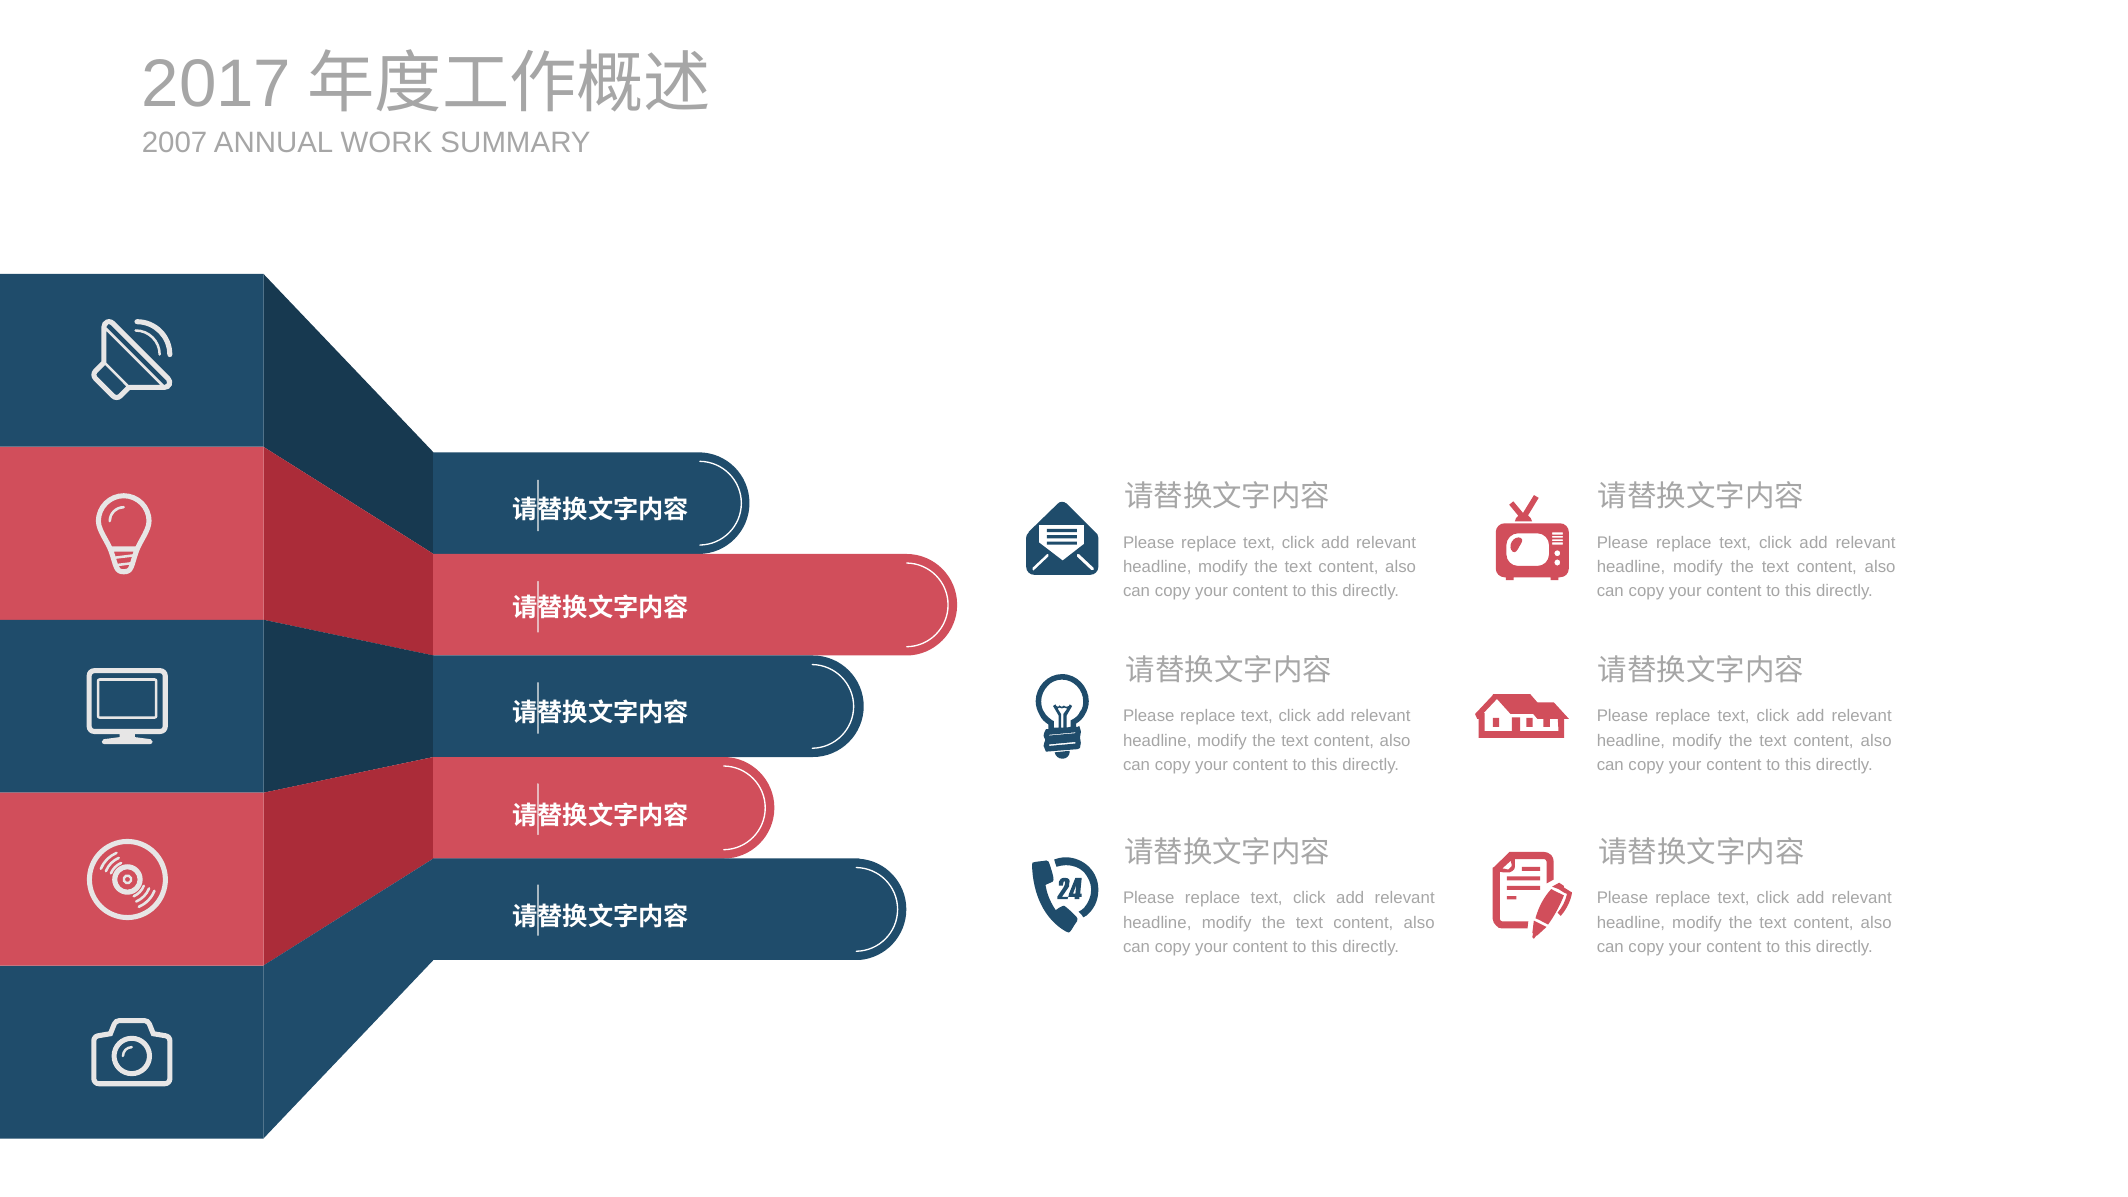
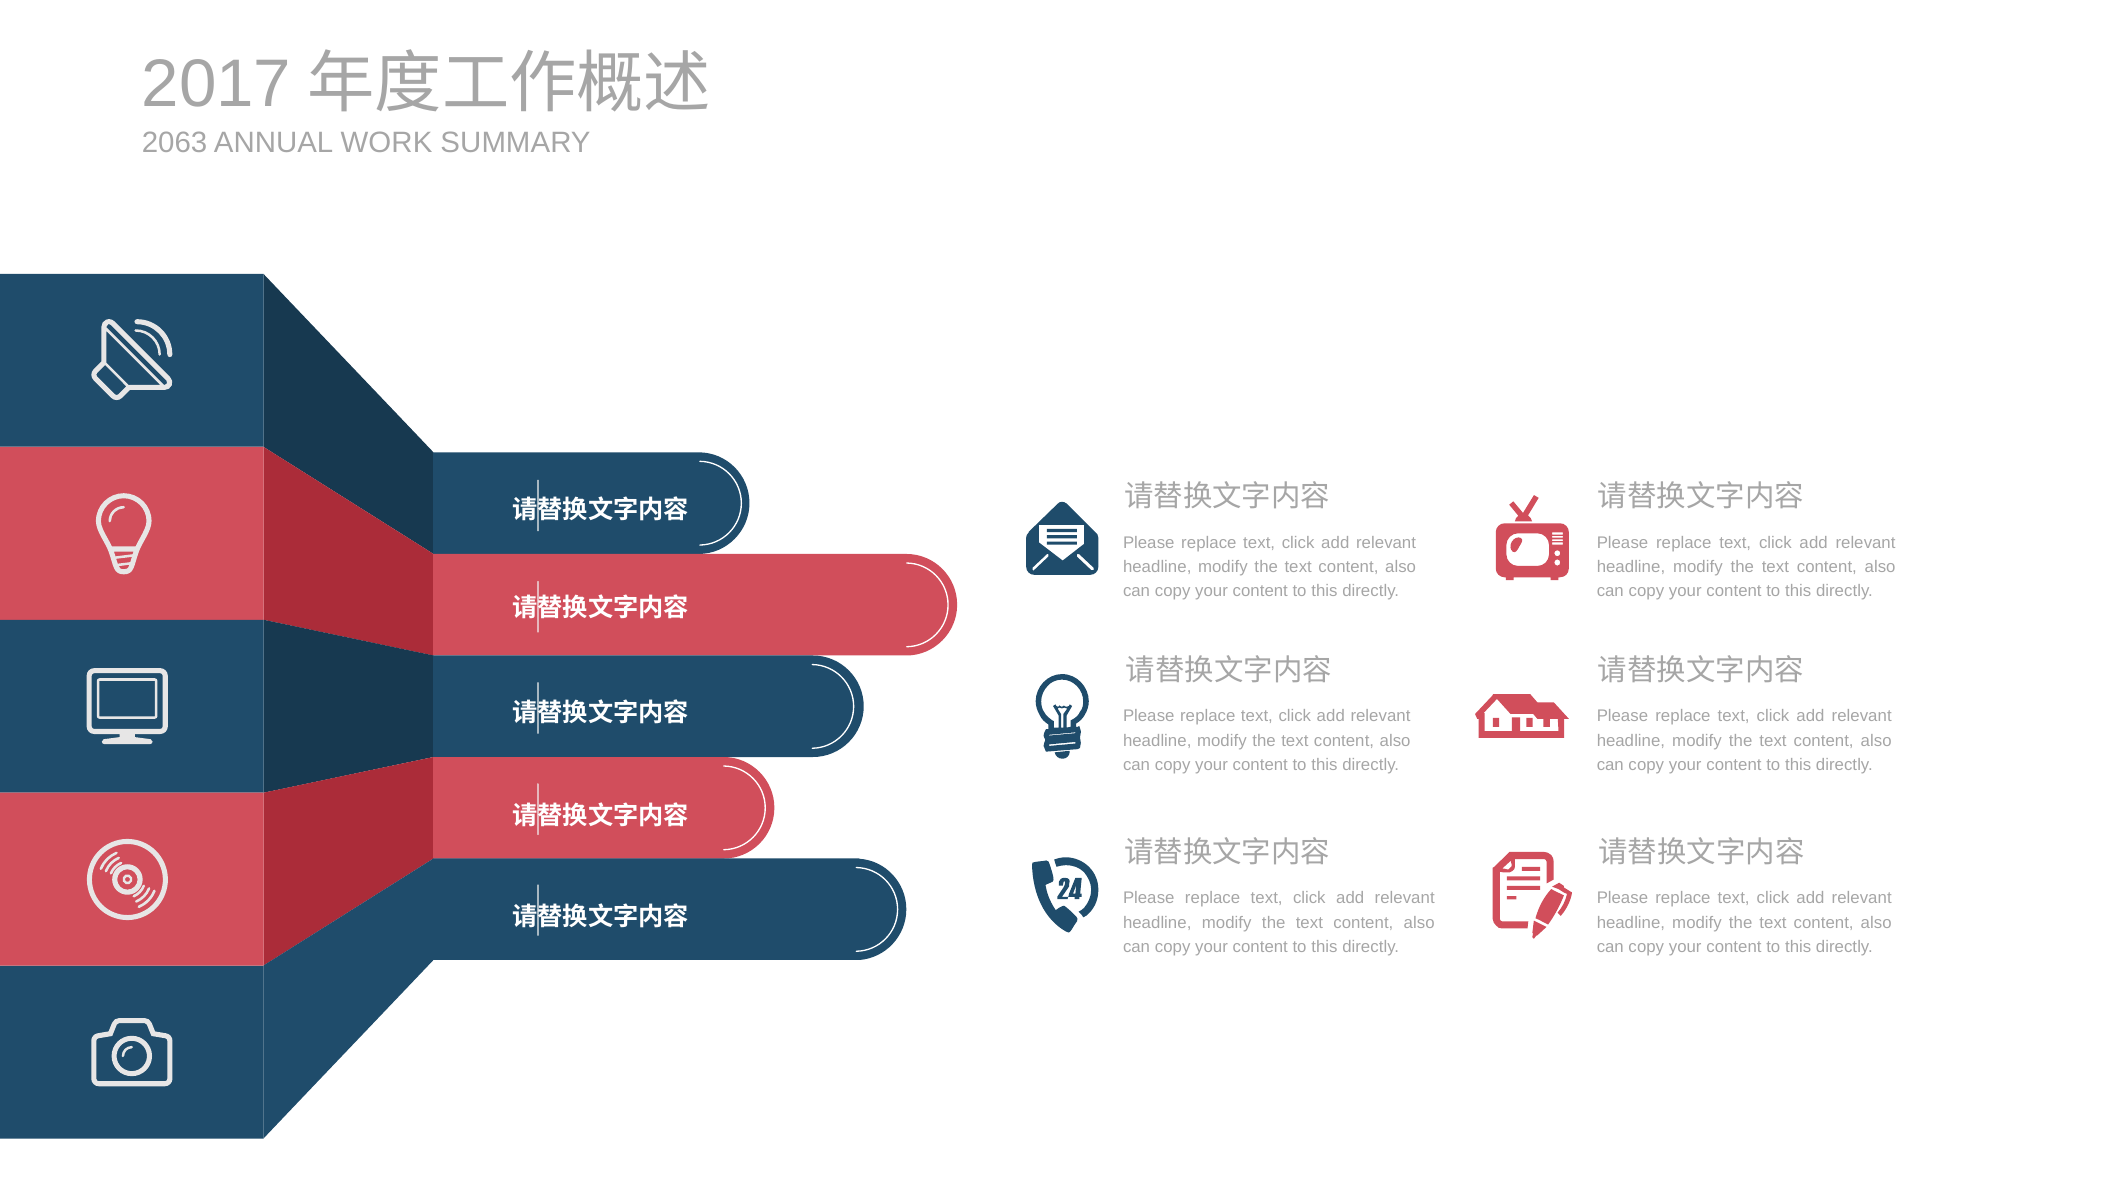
2007: 2007 -> 2063
